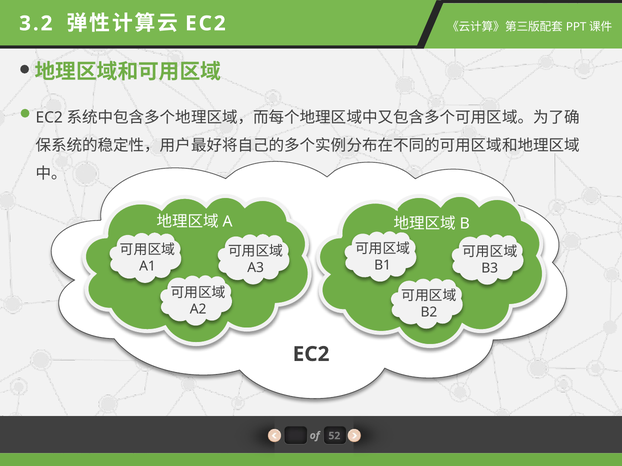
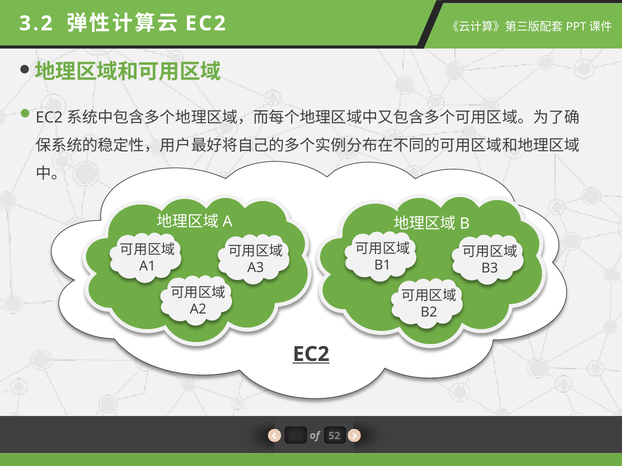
EC2 at (311, 355) underline: none -> present
